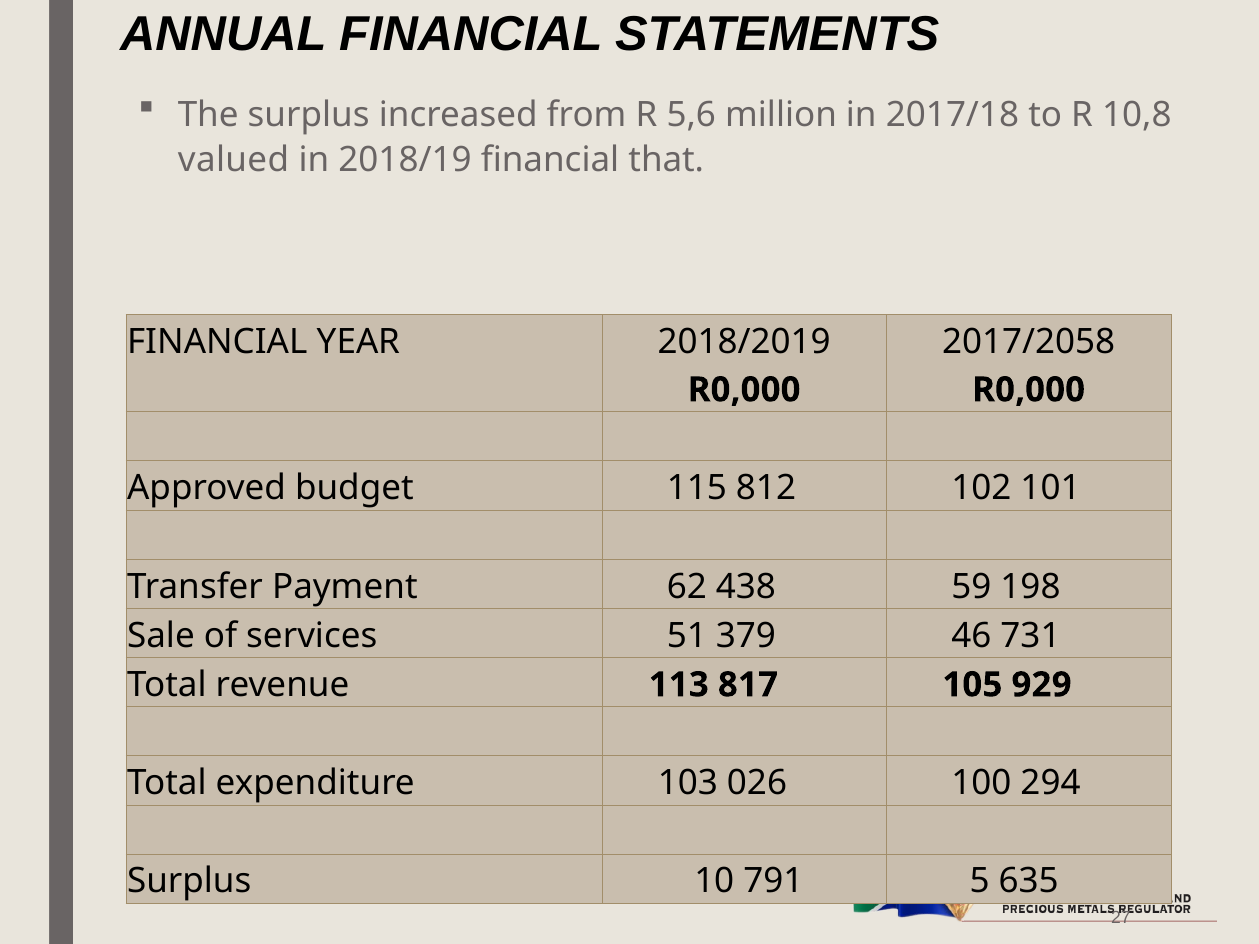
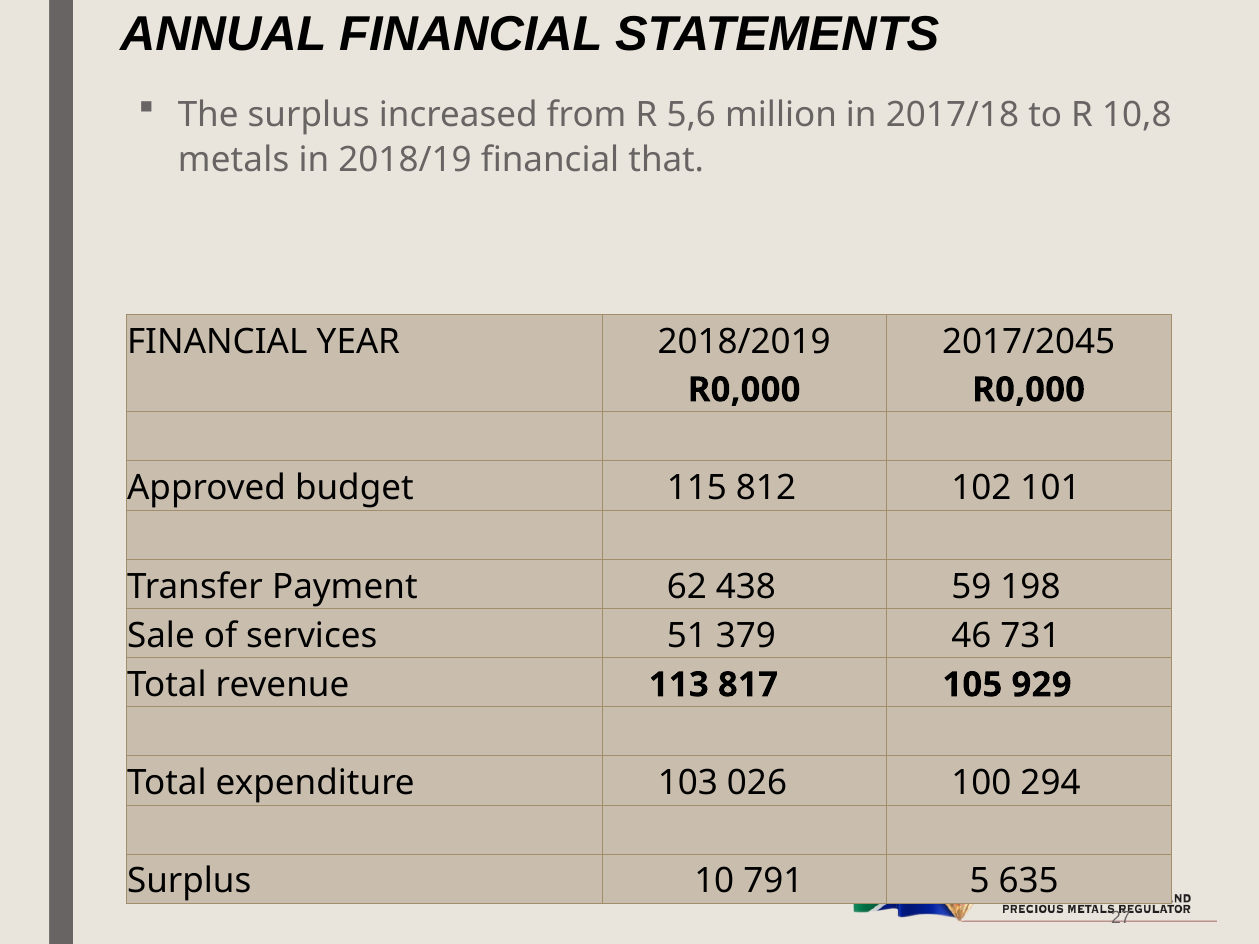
valued: valued -> metals
2017/2058: 2017/2058 -> 2017/2045
